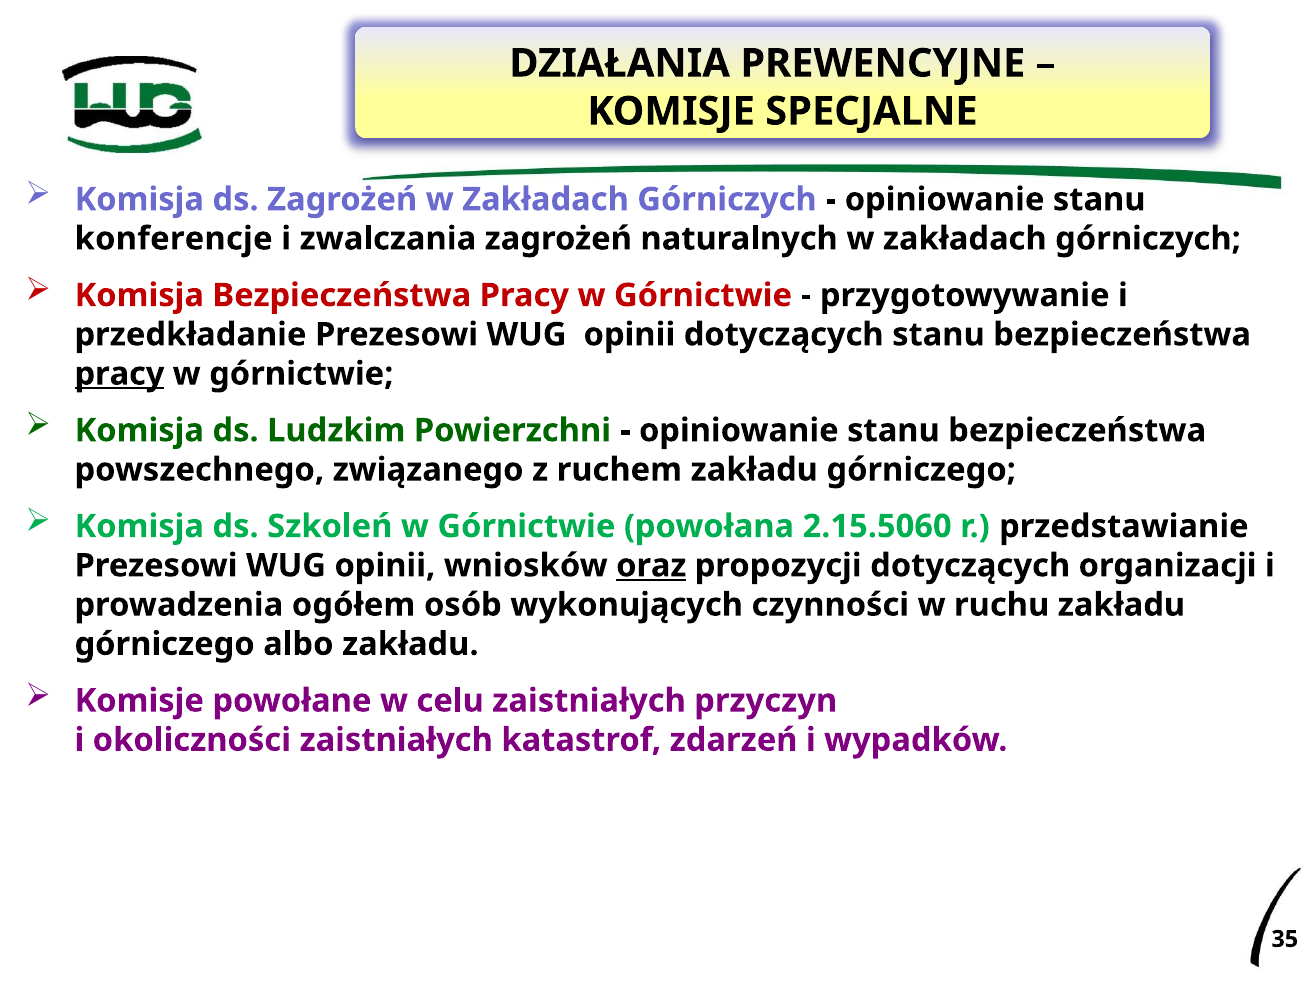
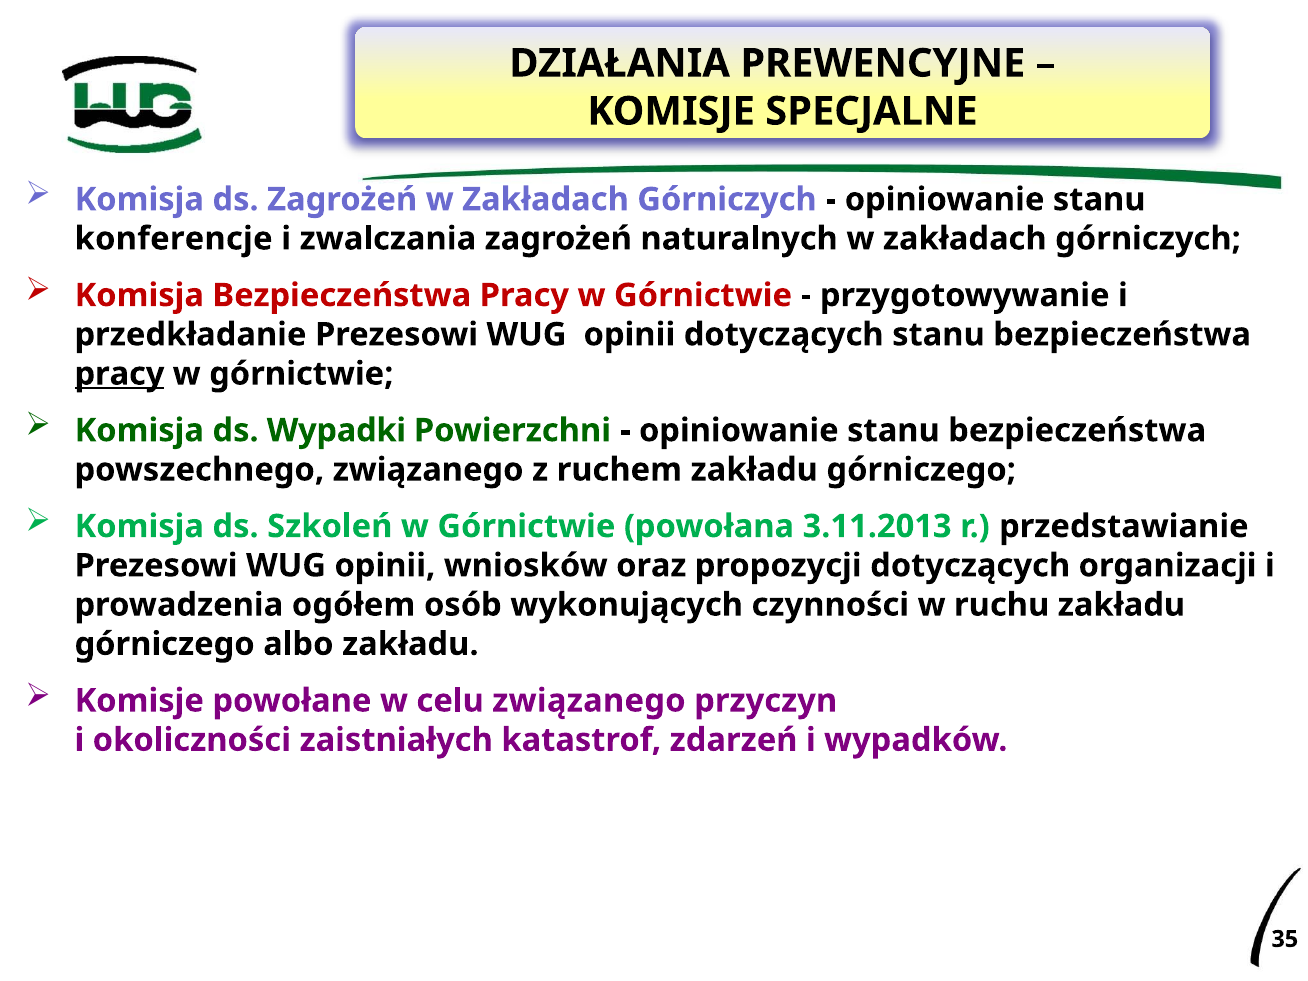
Ludzkim: Ludzkim -> Wypadki
2.15.5060: 2.15.5060 -> 3.11.2013
oraz underline: present -> none
celu zaistniałych: zaistniałych -> związanego
